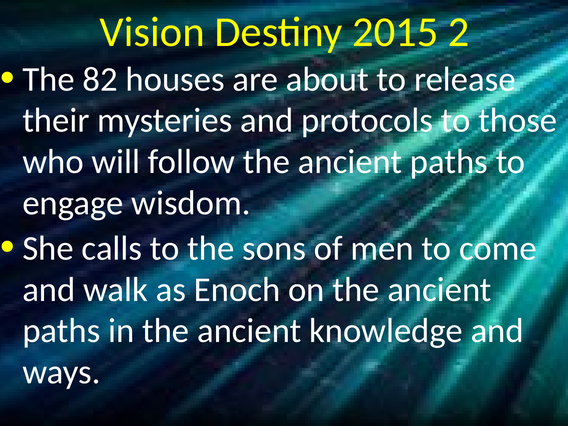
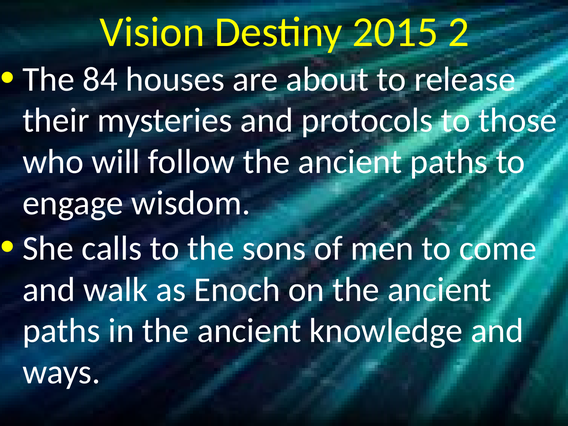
82: 82 -> 84
